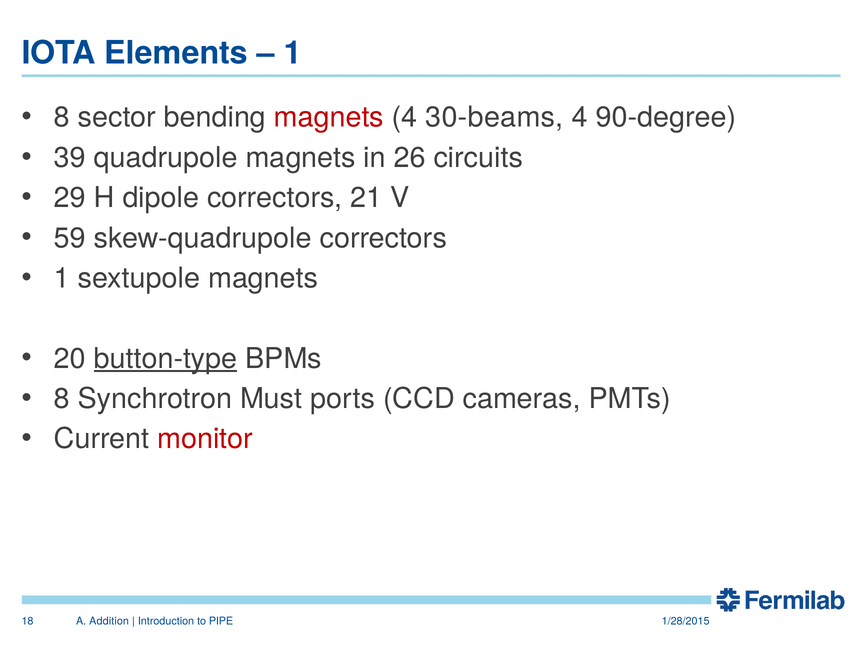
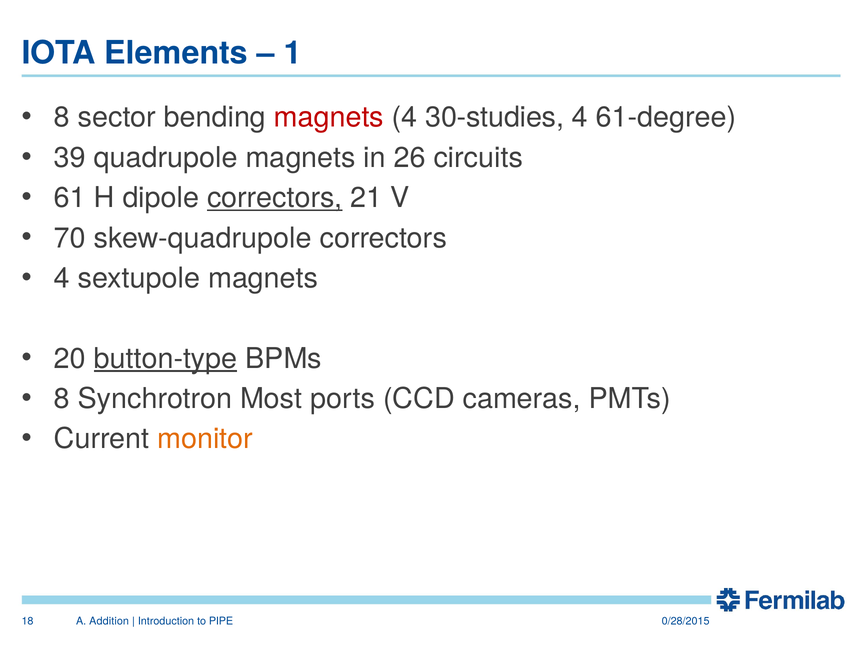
30-beams: 30-beams -> 30-studies
90-degree: 90-degree -> 61-degree
29: 29 -> 61
correctors at (275, 198) underline: none -> present
59: 59 -> 70
1 at (62, 278): 1 -> 4
Must: Must -> Most
monitor colour: red -> orange
1/28/2015: 1/28/2015 -> 0/28/2015
